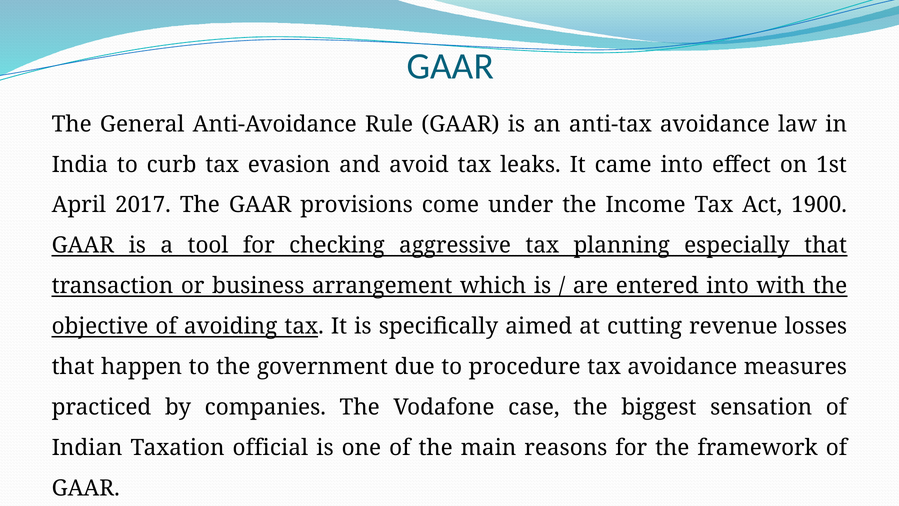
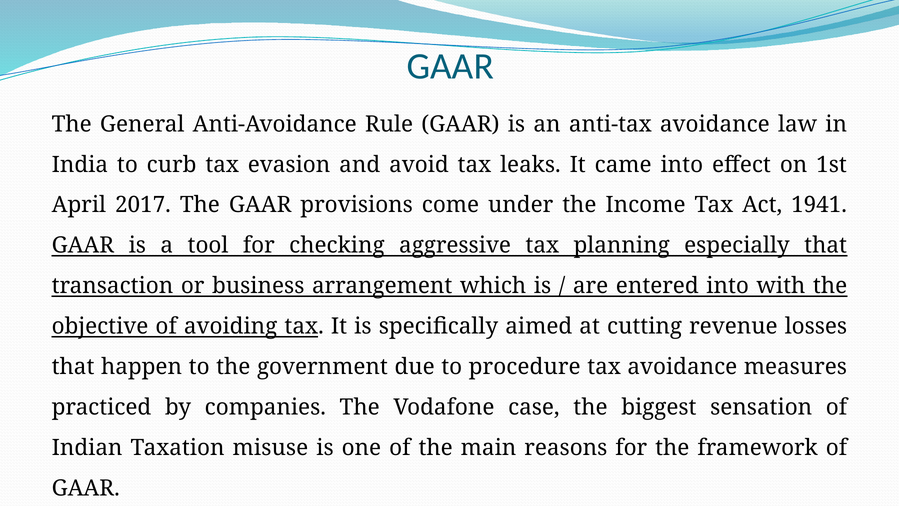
1900: 1900 -> 1941
official: official -> misuse
